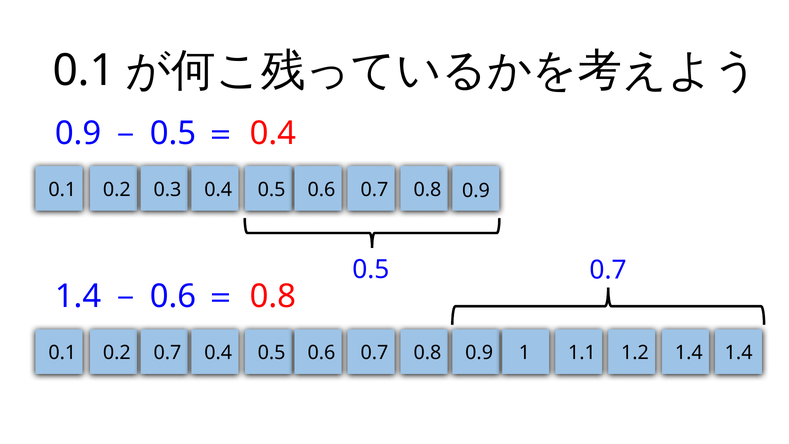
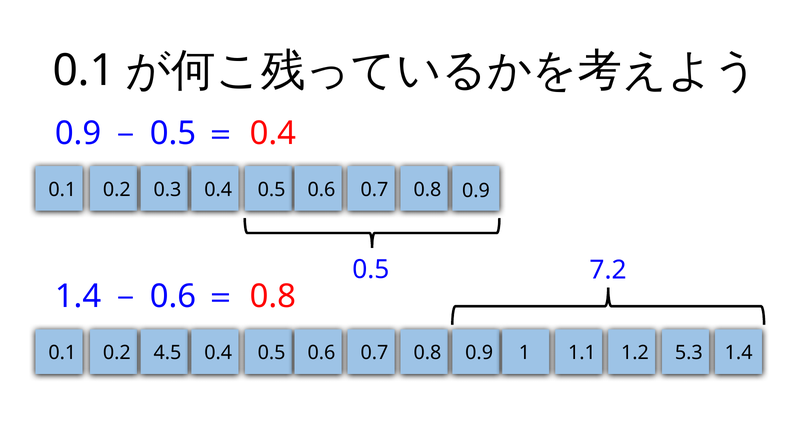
0.7 at (608, 270): 0.7 -> 7.2
0.2 0.7: 0.7 -> 4.5
1.2 1.4: 1.4 -> 5.3
